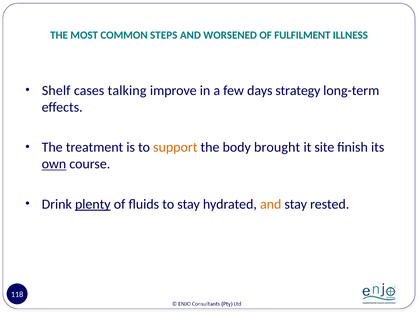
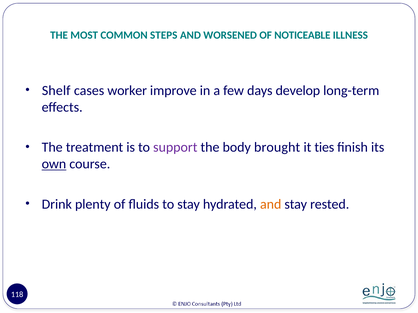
FULFILMENT: FULFILMENT -> NOTICEABLE
talking: talking -> worker
strategy: strategy -> develop
support colour: orange -> purple
site: site -> ties
plenty underline: present -> none
